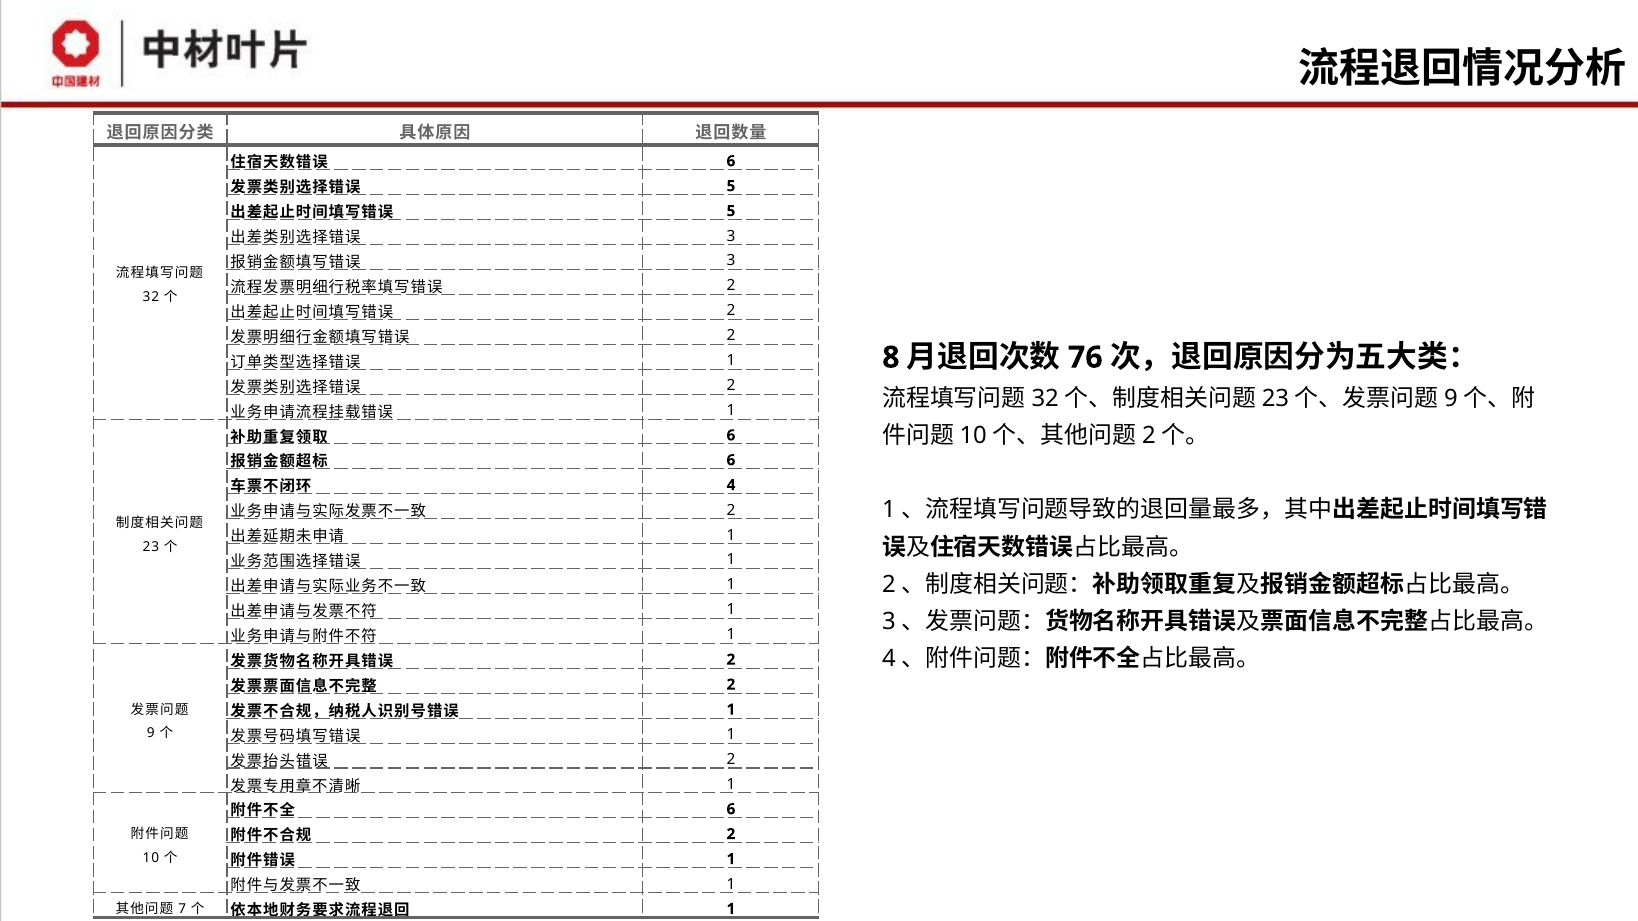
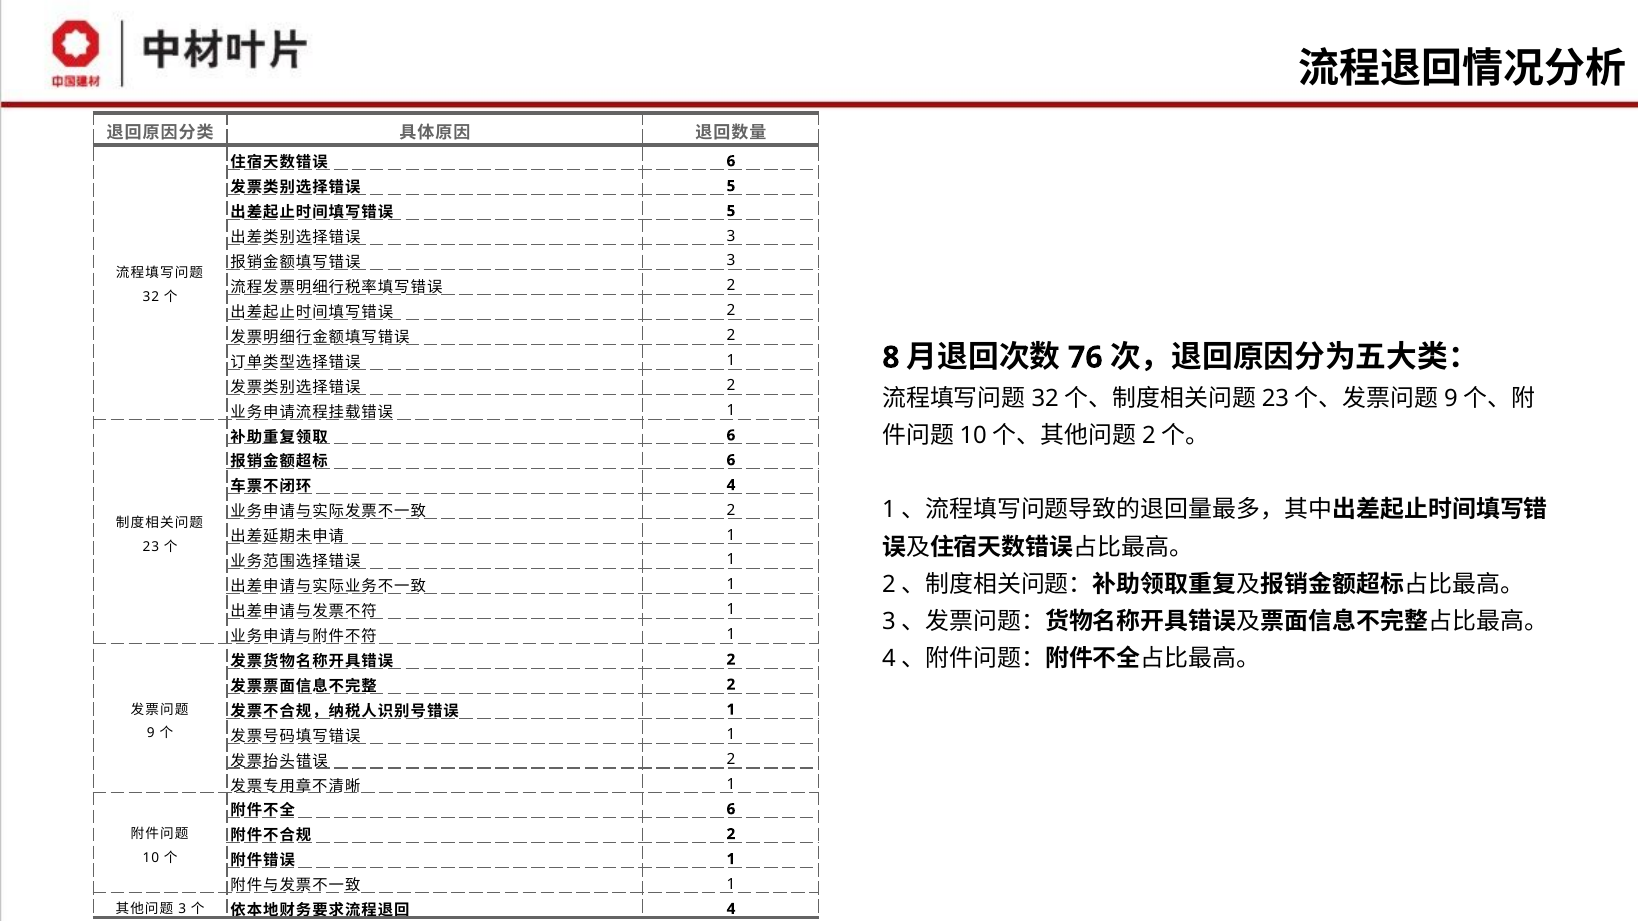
7 at (182, 909): 7 -> 3
1 at (731, 909): 1 -> 4
